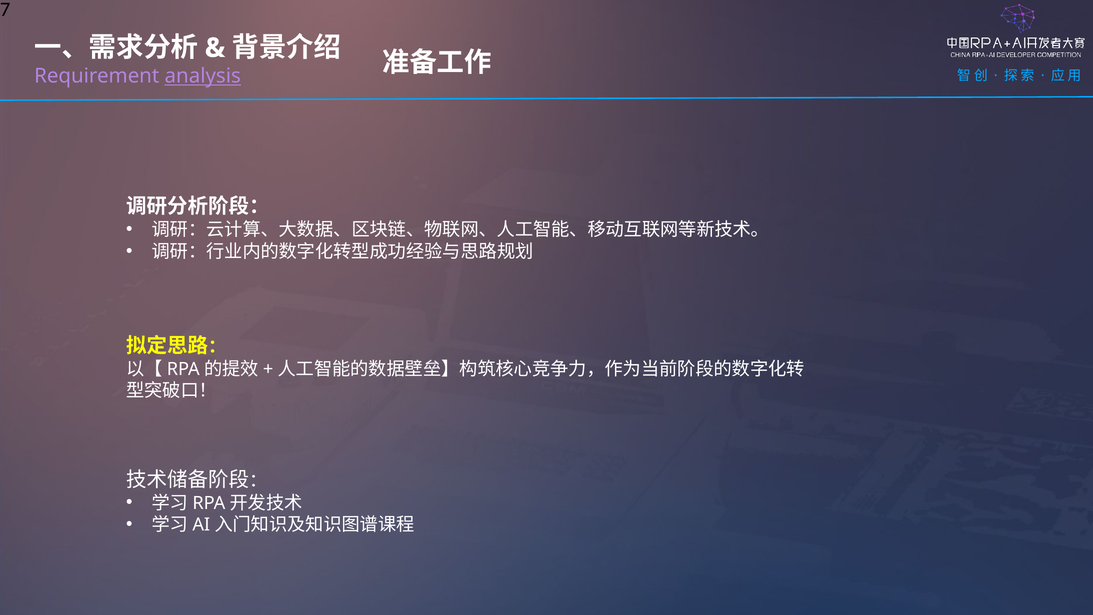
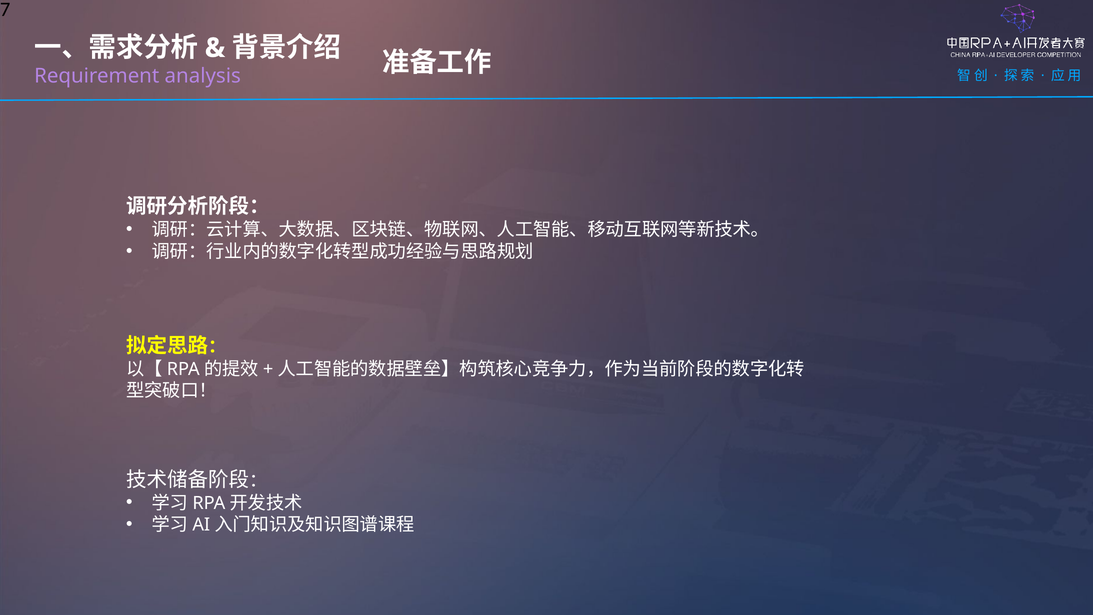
analysis underline: present -> none
